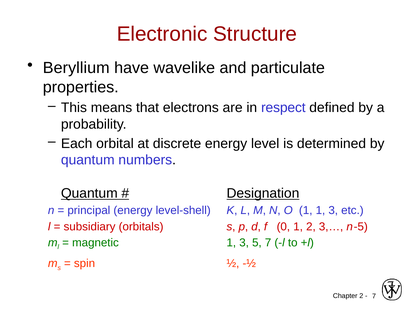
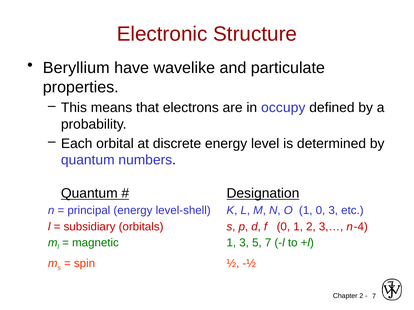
respect: respect -> occupy
1 1: 1 -> 0
-5: -5 -> -4
